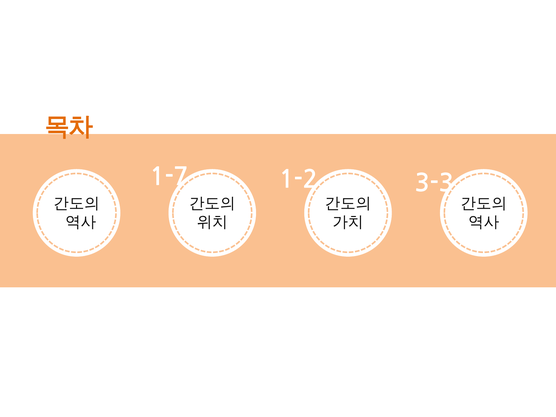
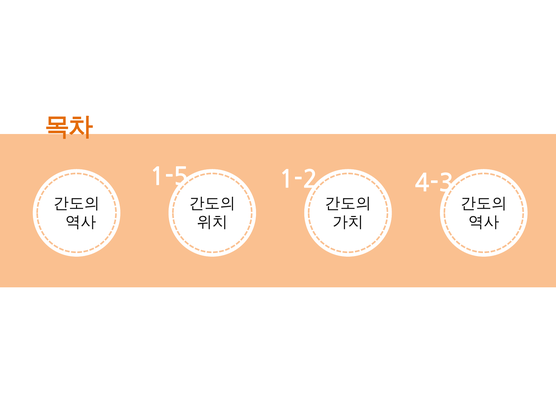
1-7: 1-7 -> 1-5
3-3: 3-3 -> 4-3
